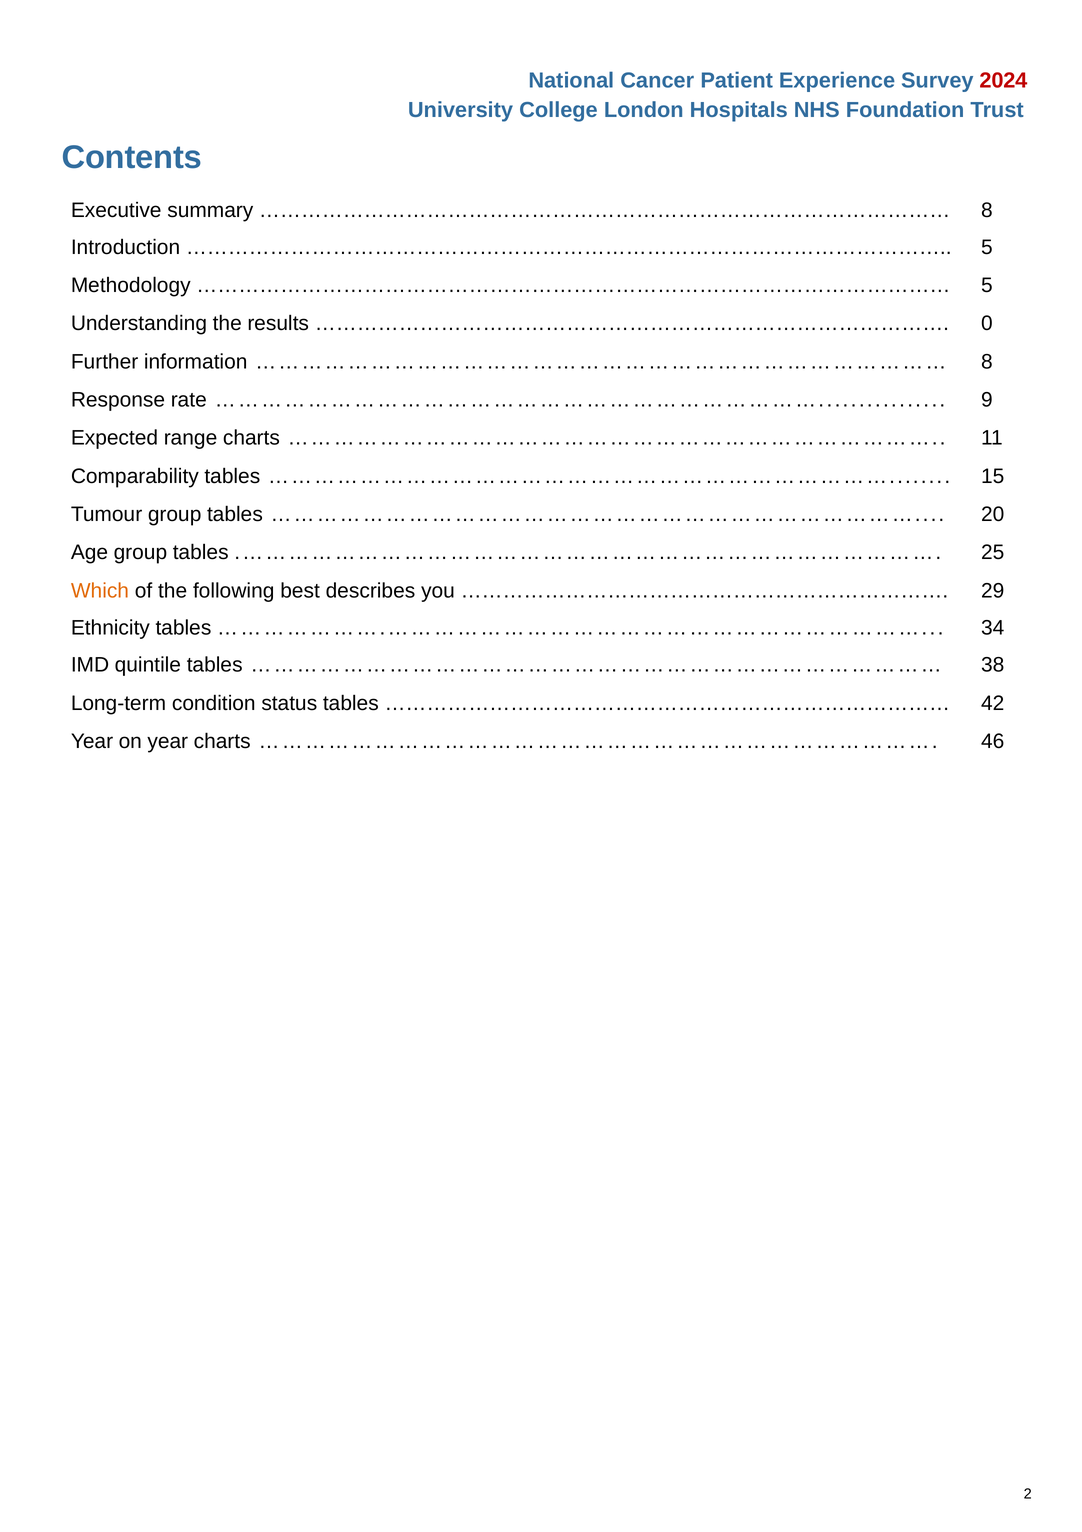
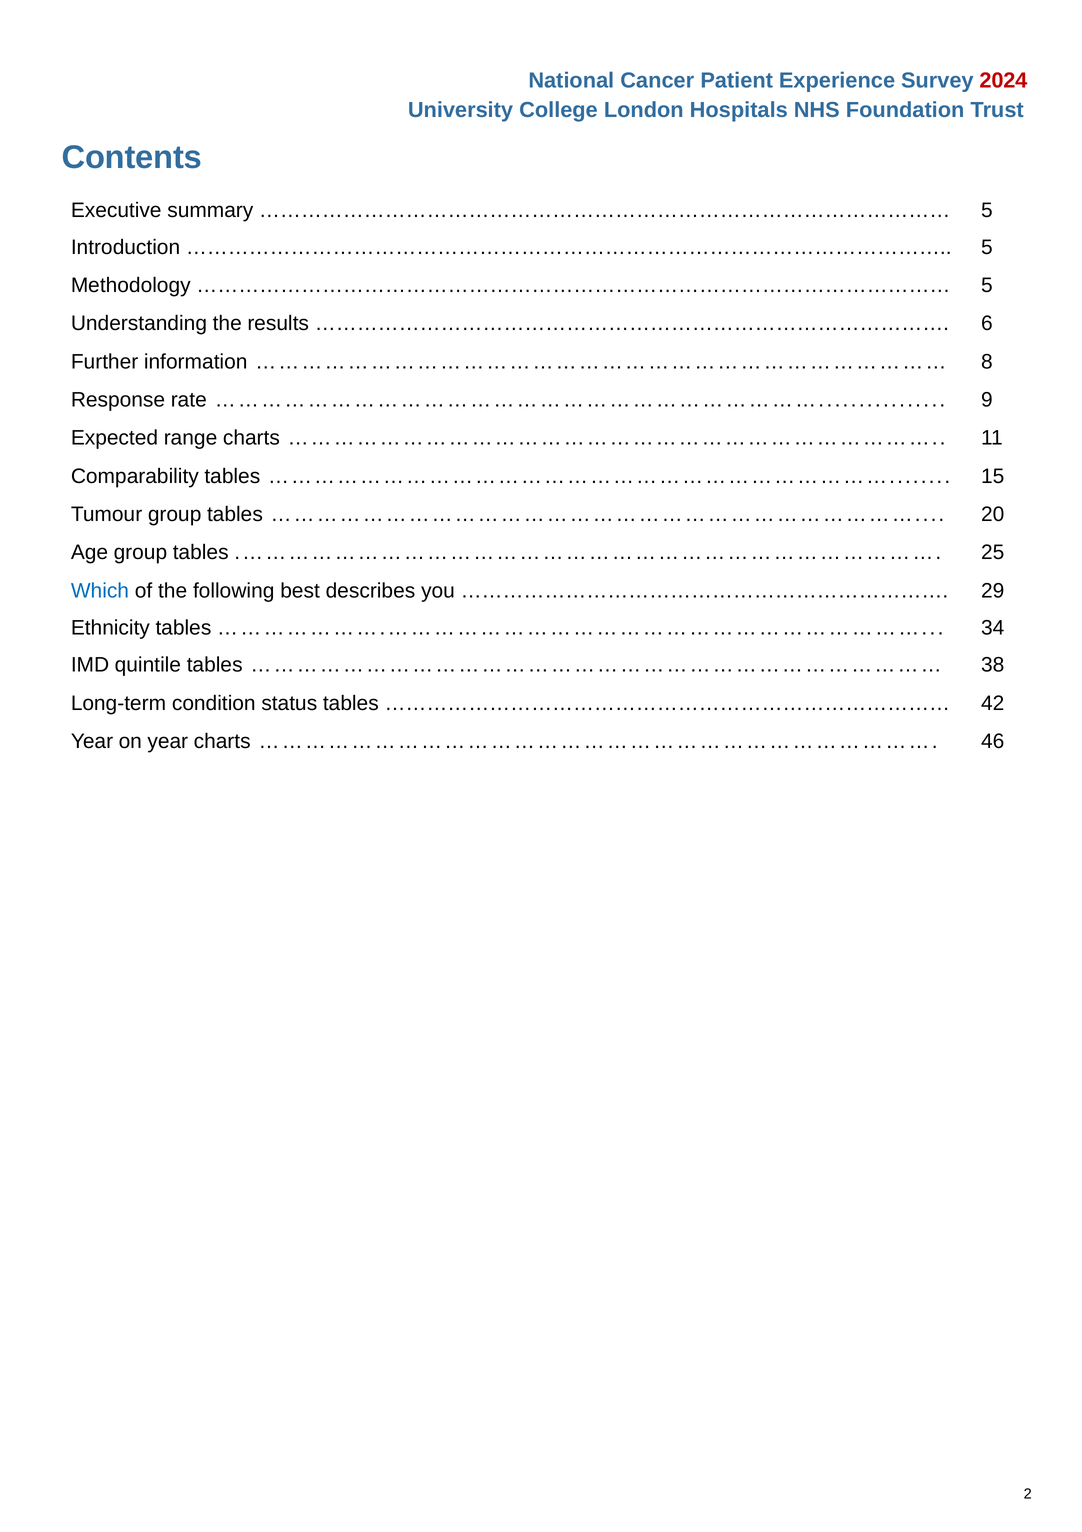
8 at (987, 210): 8 -> 5
0: 0 -> 6
Which colour: orange -> blue
